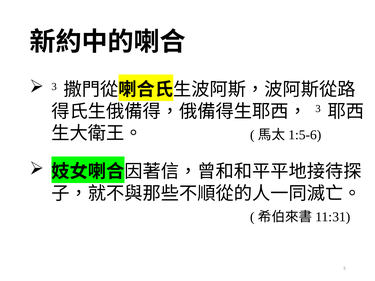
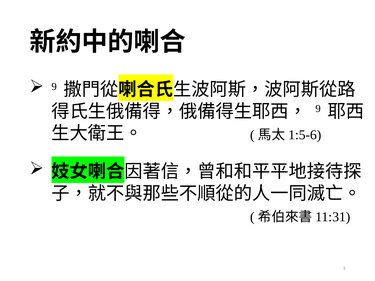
3 at (54, 87): 3 -> 9
3 at (318, 109): 3 -> 9
